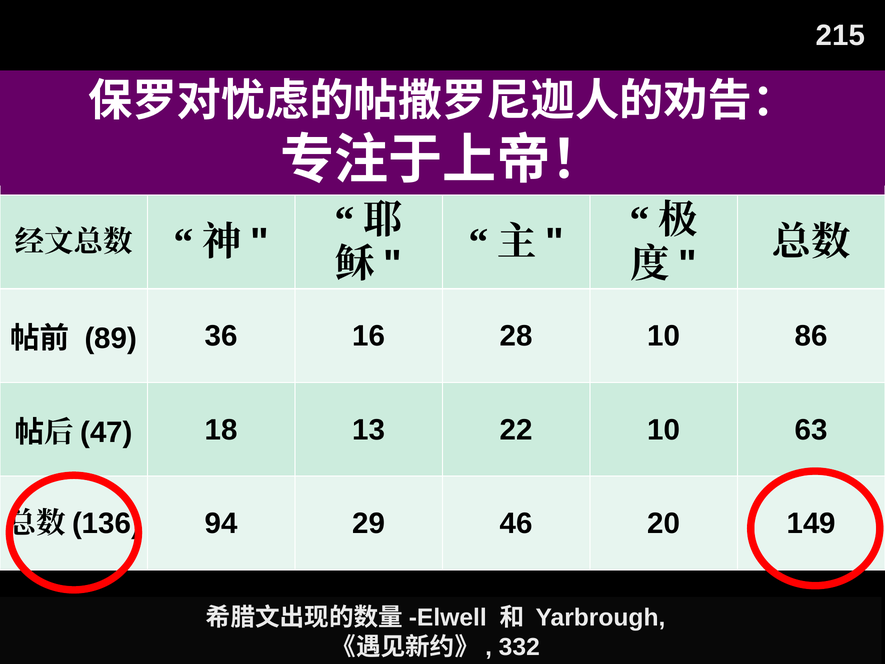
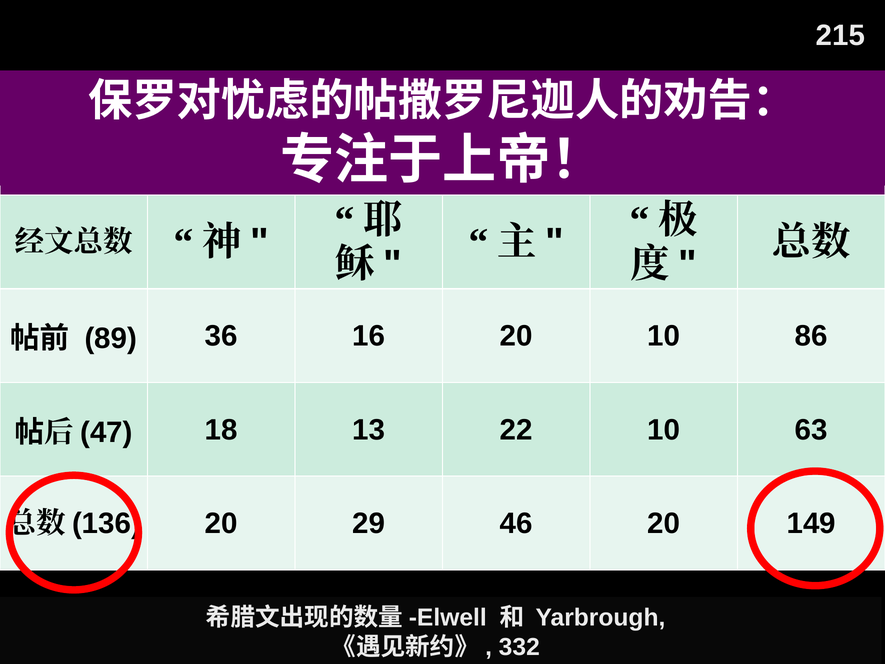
16 28: 28 -> 20
94 at (221, 523): 94 -> 20
